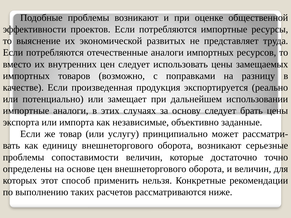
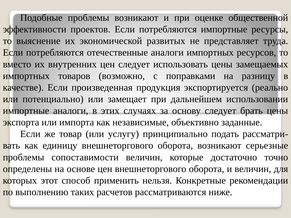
может: может -> подать
